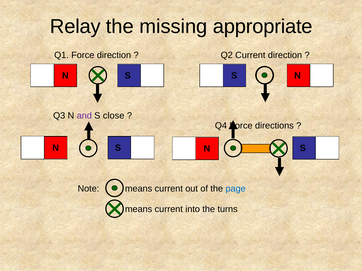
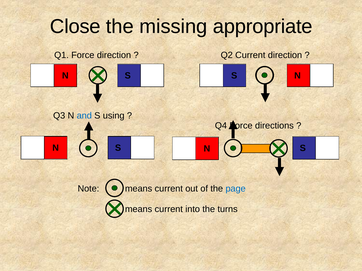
Relay: Relay -> Close
and colour: purple -> blue
close: close -> using
